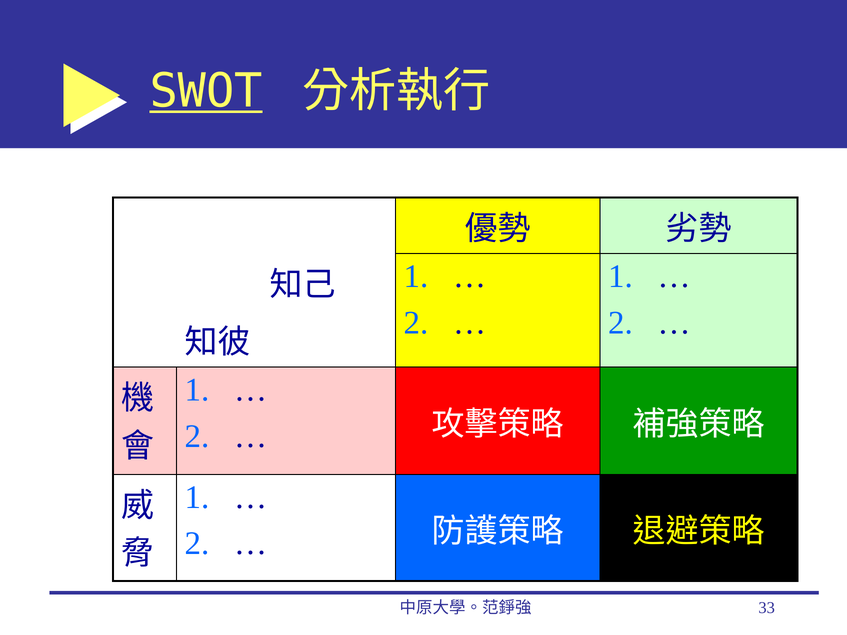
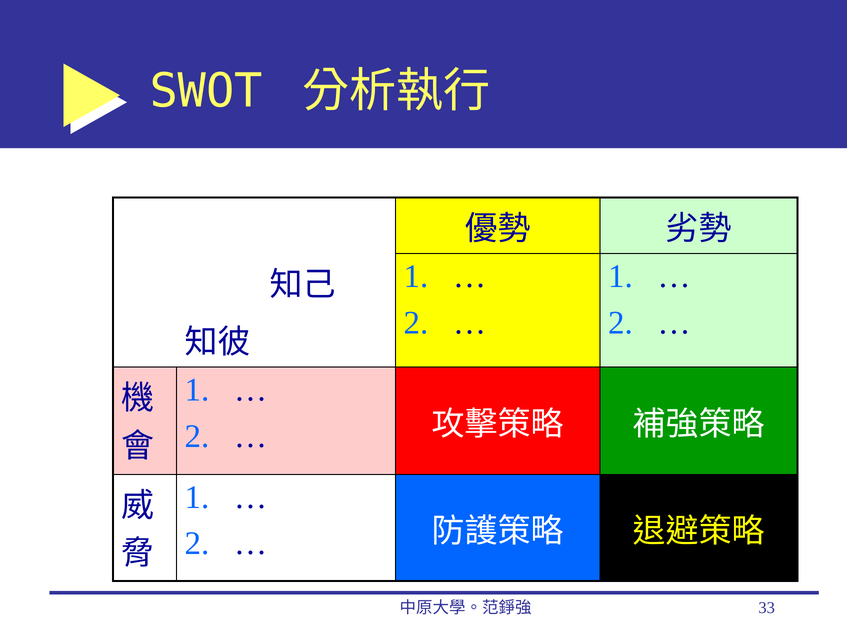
SWOT underline: present -> none
